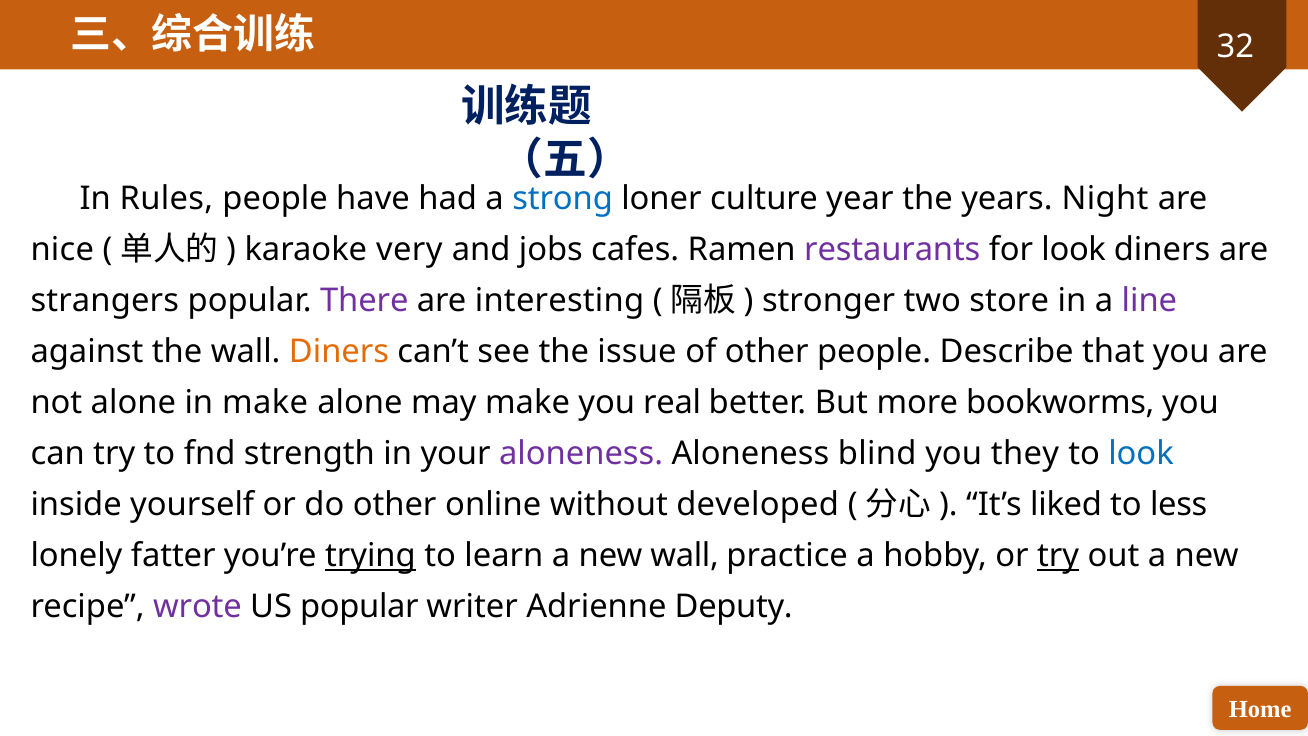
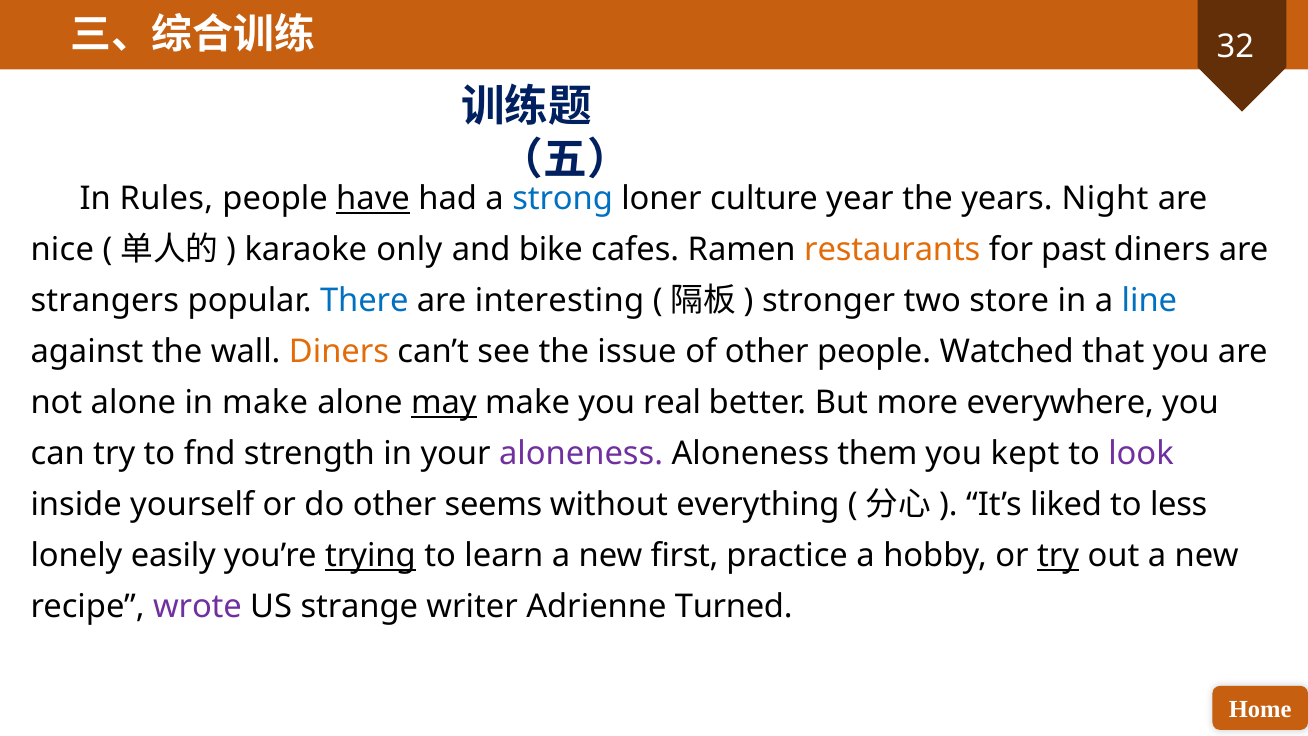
have underline: none -> present
very: very -> only
jobs: jobs -> bike
restaurants colour: purple -> orange
for look: look -> past
There colour: purple -> blue
line colour: purple -> blue
Describe: Describe -> Watched
may underline: none -> present
bookworms: bookworms -> everywhere
blind: blind -> them
they: they -> kept
look at (1141, 453) colour: blue -> purple
online: online -> seems
developed: developed -> everything
fatter: fatter -> easily
new wall: wall -> first
US popular: popular -> strange
Deputy: Deputy -> Turned
